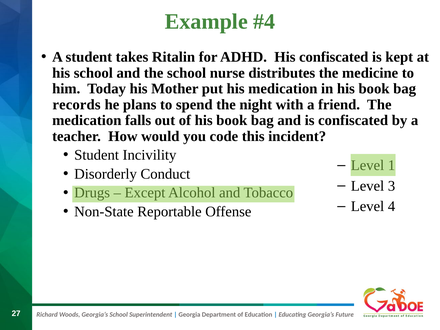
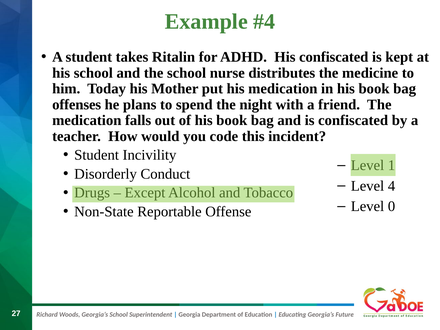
records: records -> offenses
3: 3 -> 4
4: 4 -> 0
